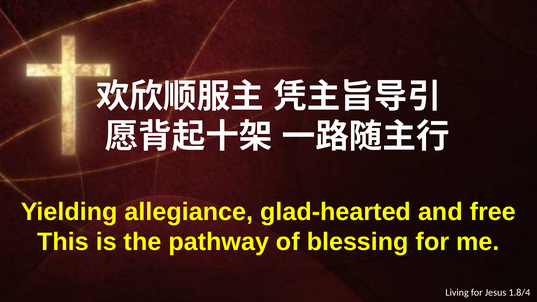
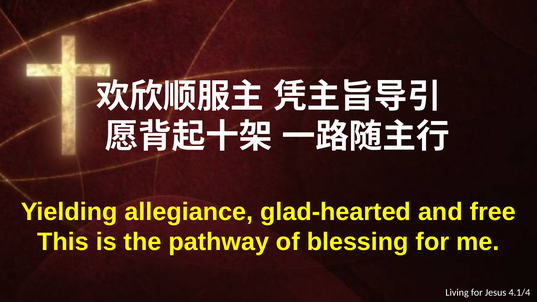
1.8/4: 1.8/4 -> 4.1/4
